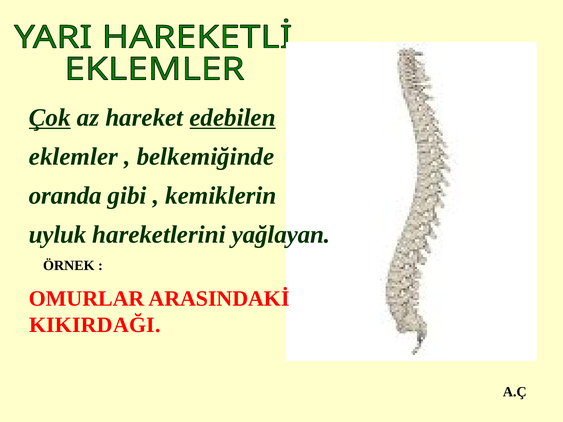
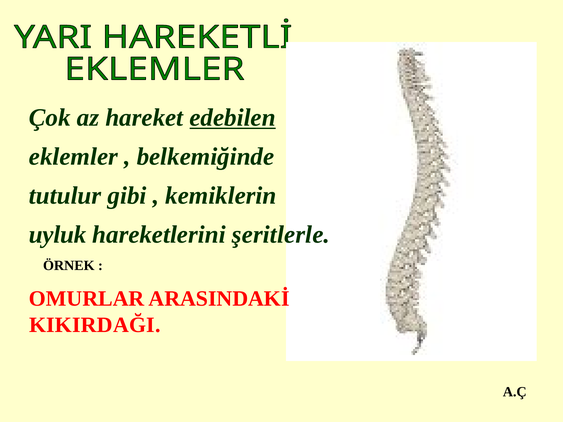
Çok underline: present -> none
oranda: oranda -> tutulur
yağlayan: yağlayan -> şeritlerle
